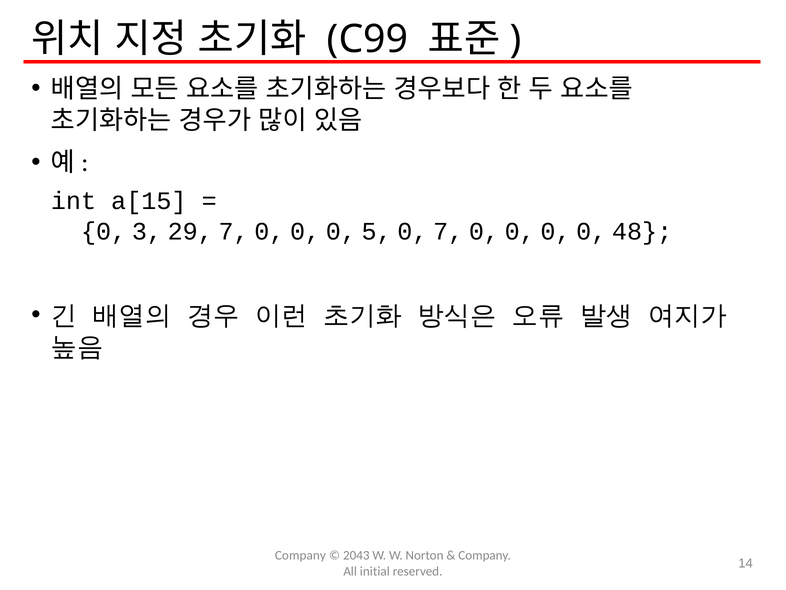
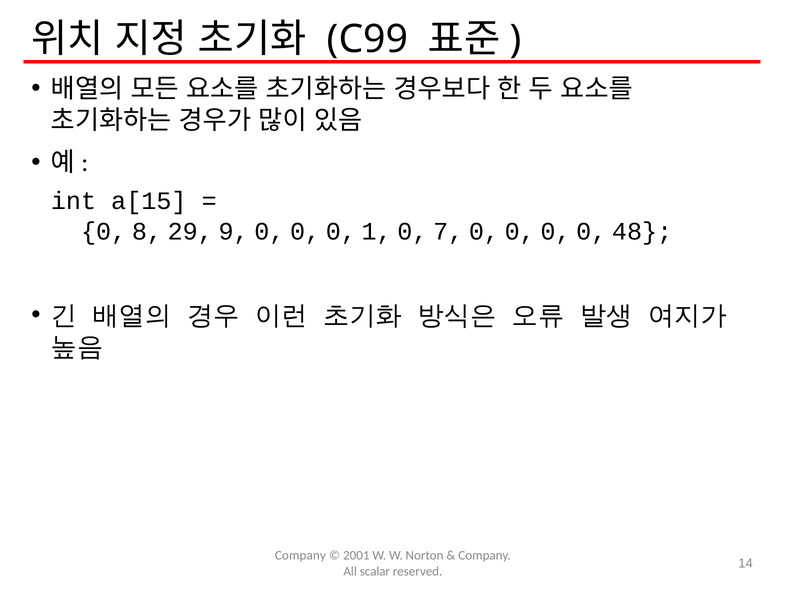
3: 3 -> 8
29 7: 7 -> 9
5: 5 -> 1
2043: 2043 -> 2001
initial: initial -> scalar
